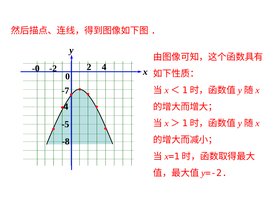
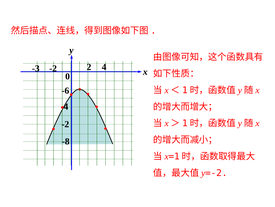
-0: -0 -> -3
-7: -7 -> -6
-5 at (65, 124): -5 -> -2
